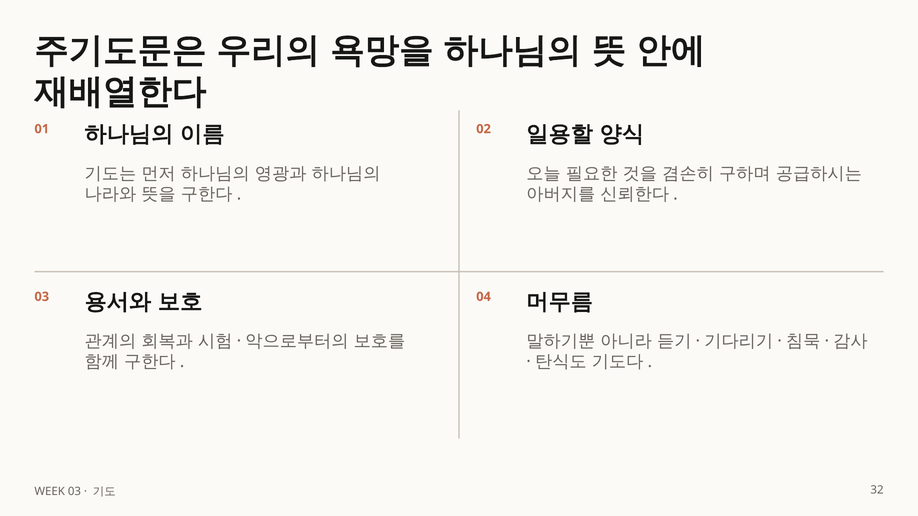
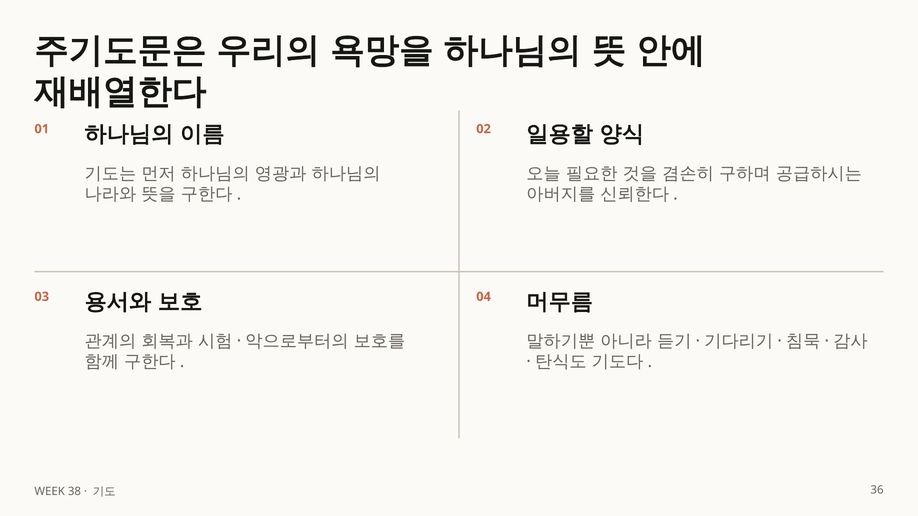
WEEK 03: 03 -> 38
32: 32 -> 36
